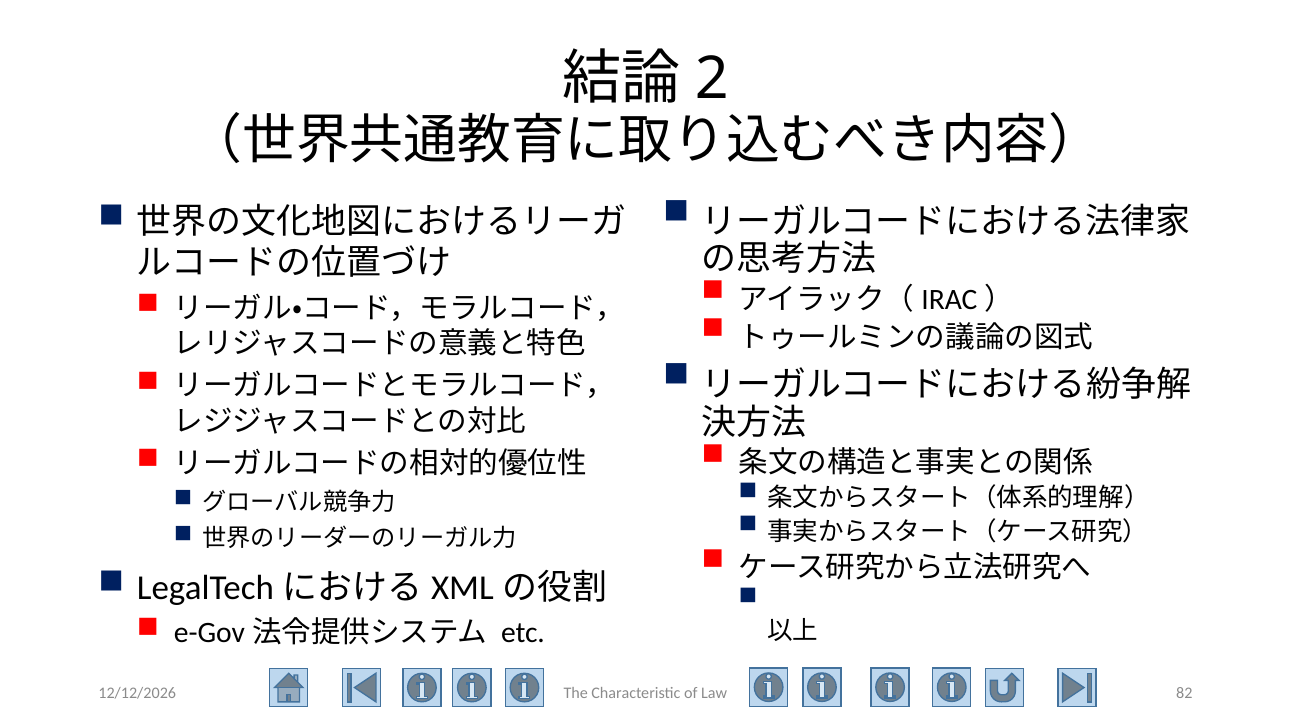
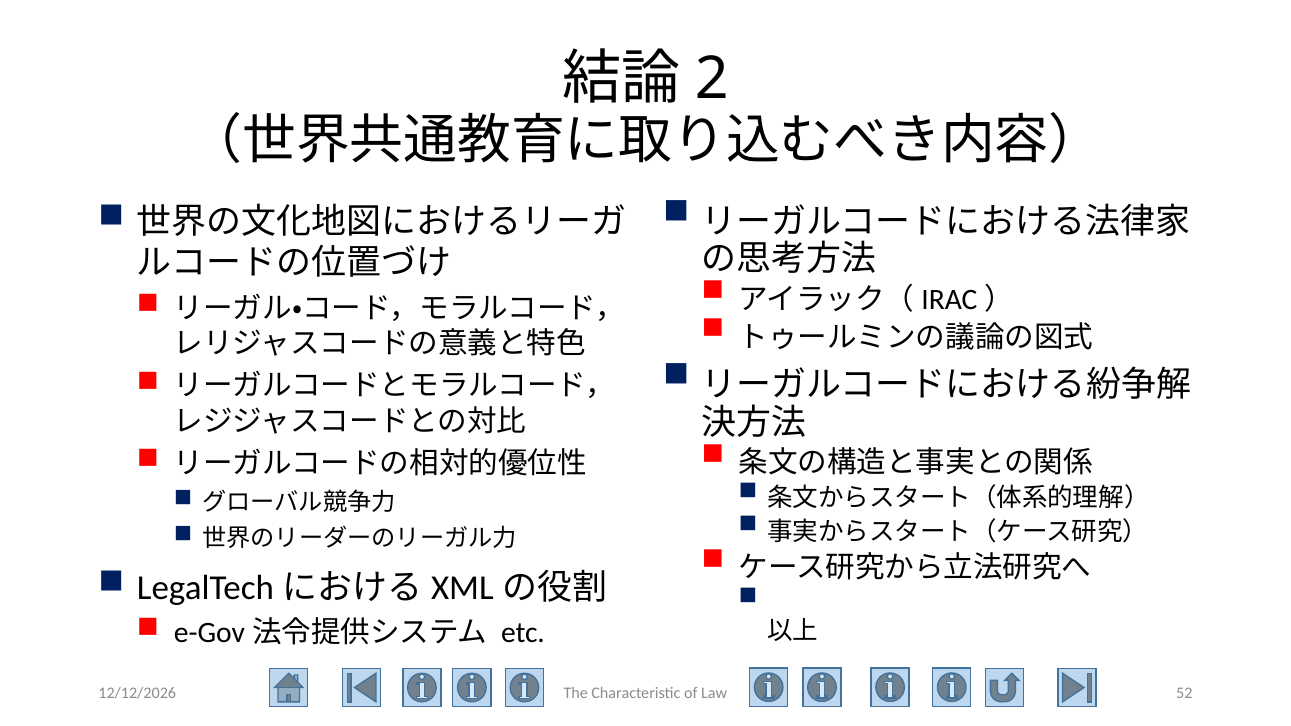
82: 82 -> 52
